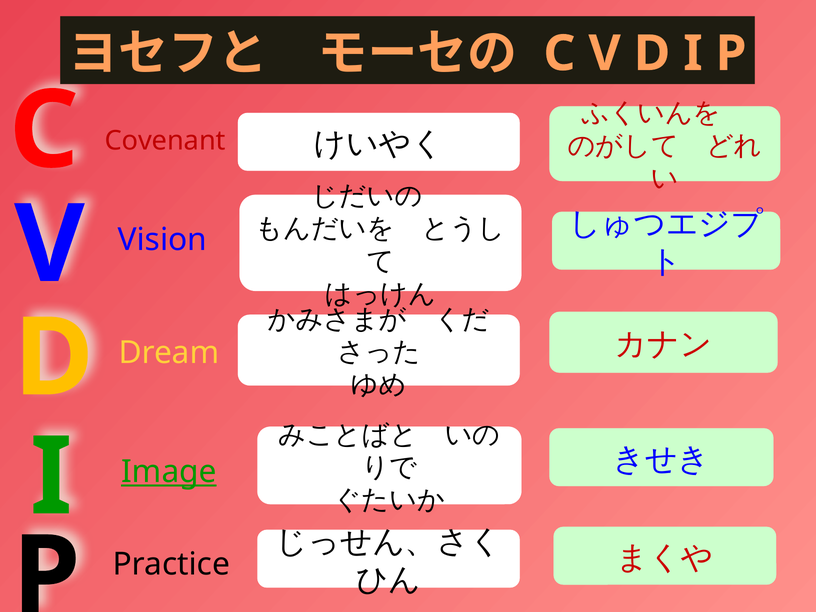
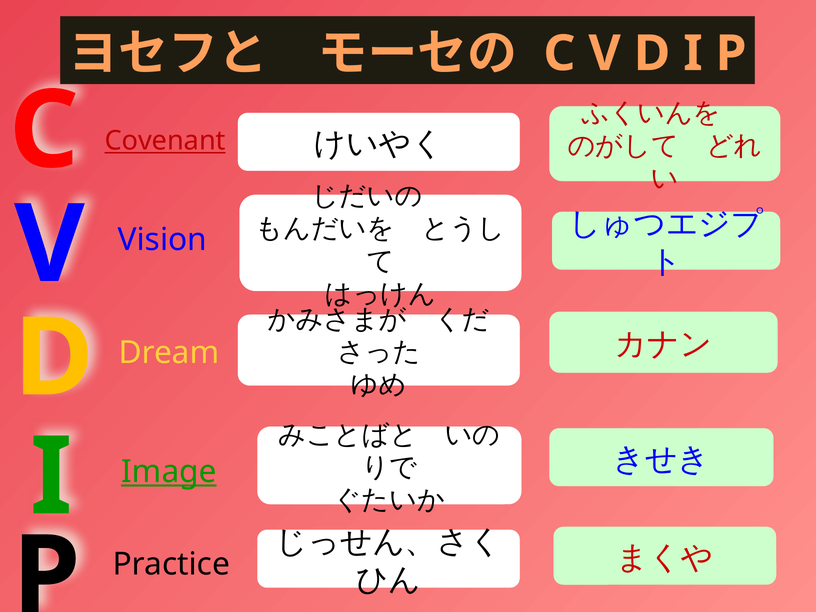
Covenant underline: none -> present
